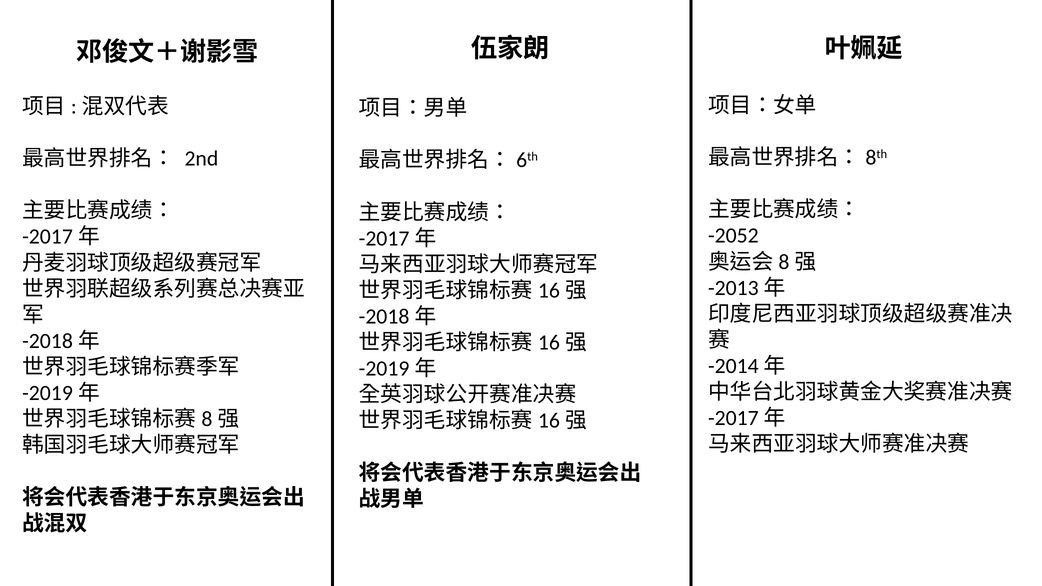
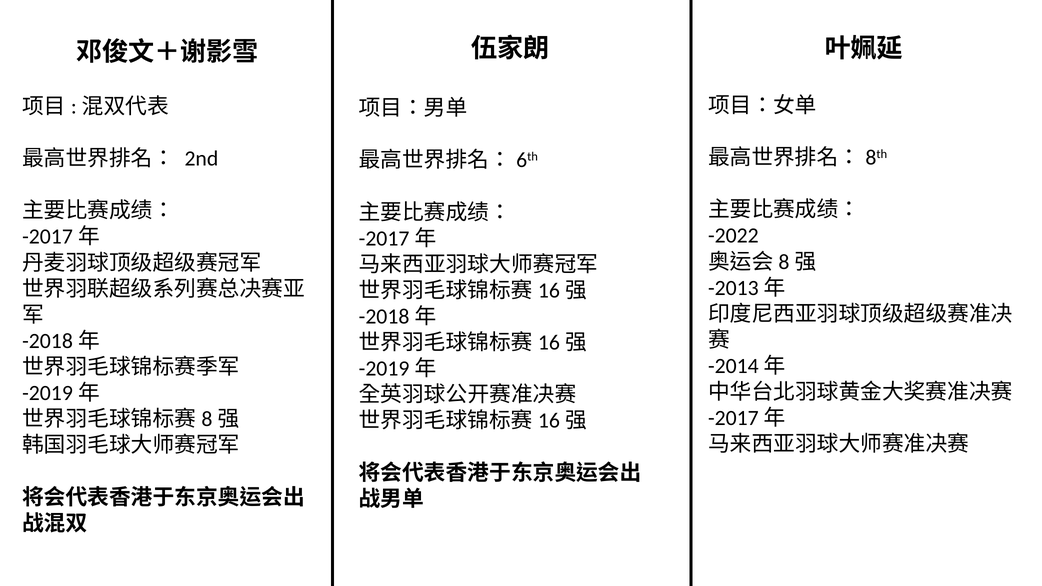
-2052: -2052 -> -2022
